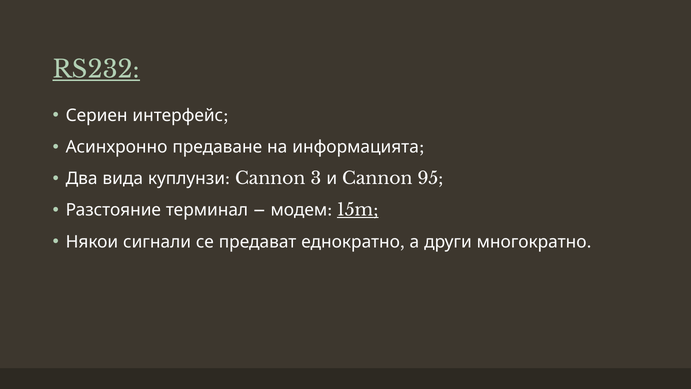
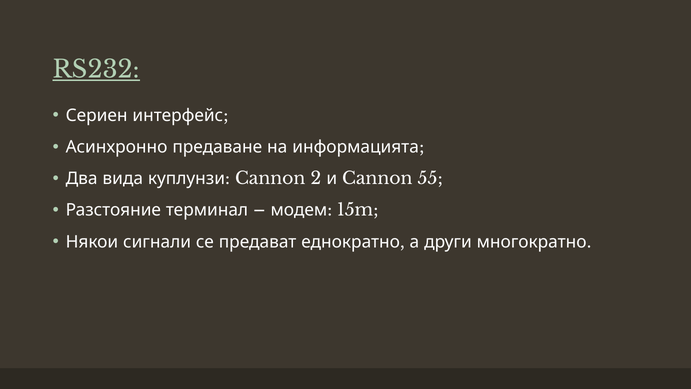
3: 3 -> 2
95: 95 -> 55
15m underline: present -> none
